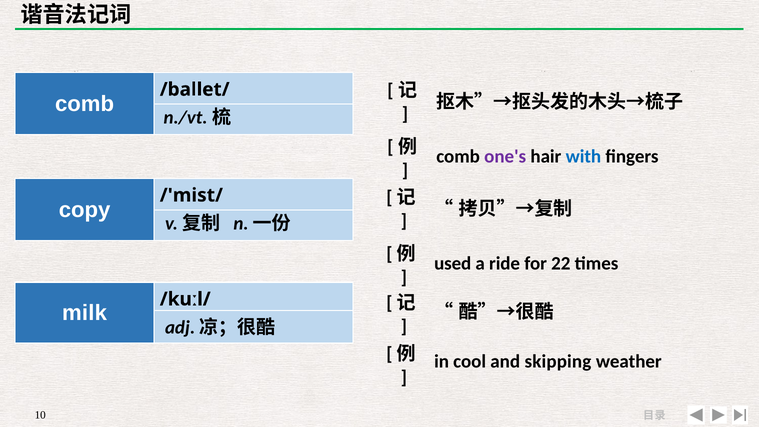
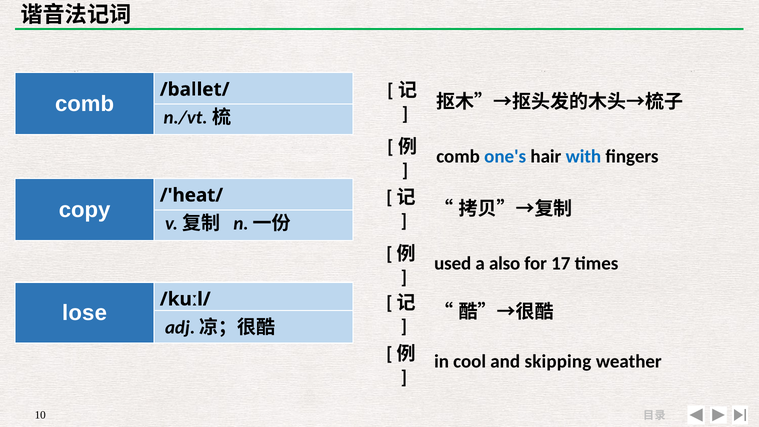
one's colour: purple -> blue
/'mist/: /'mist/ -> /'heat/
ride: ride -> also
22: 22 -> 17
milk: milk -> lose
